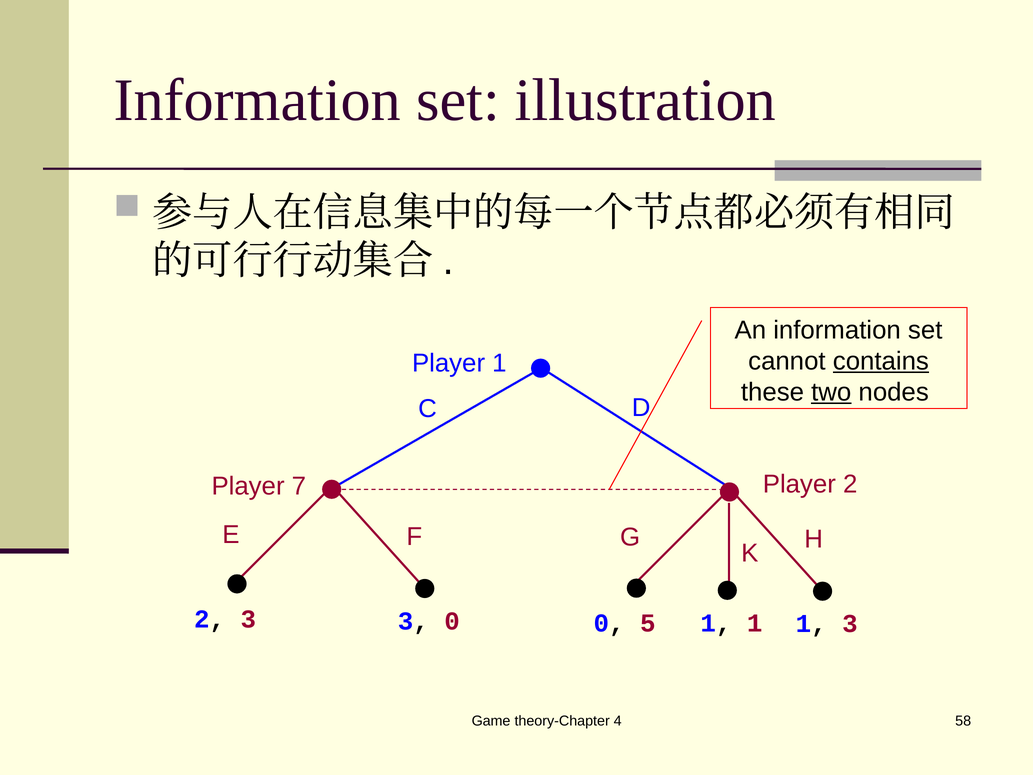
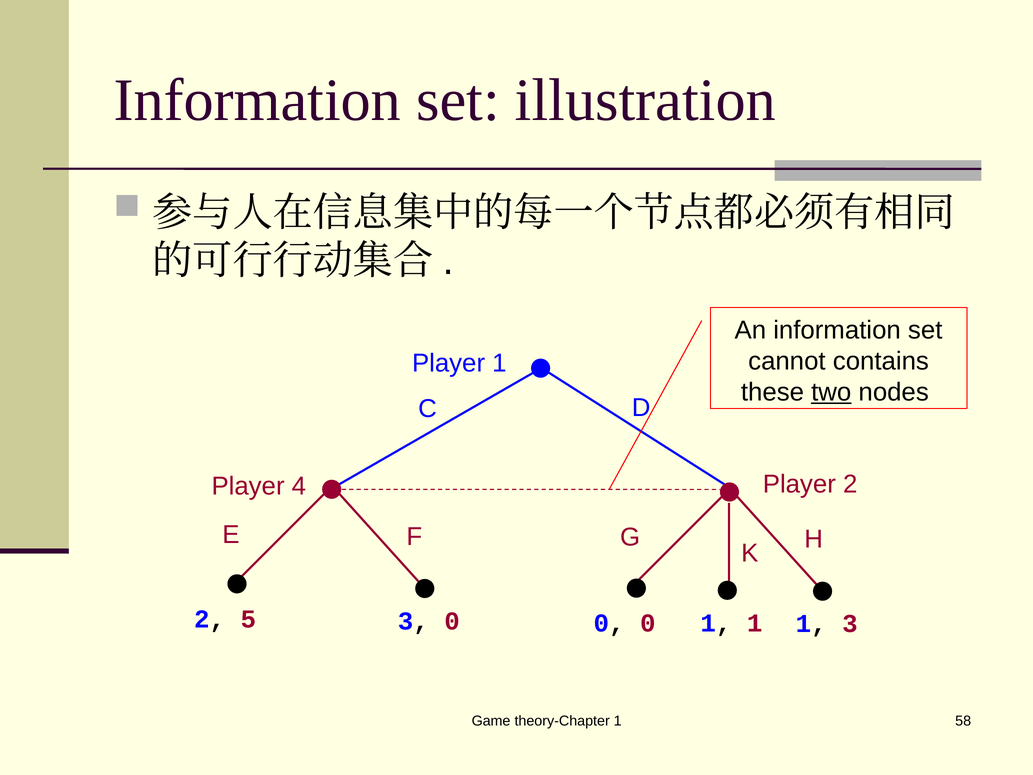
contains underline: present -> none
7: 7 -> 4
2 3: 3 -> 5
0 5: 5 -> 0
theory-Chapter 4: 4 -> 1
